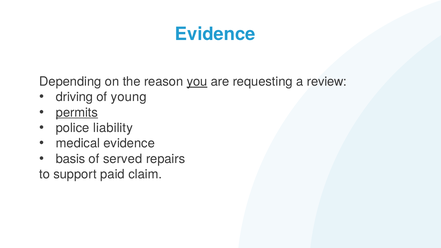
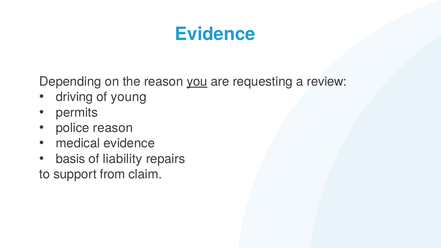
permits underline: present -> none
police liability: liability -> reason
served: served -> liability
paid: paid -> from
